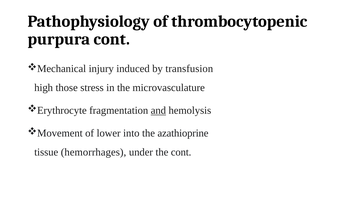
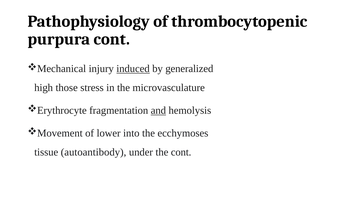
induced underline: none -> present
transfusion: transfusion -> generalized
azathioprine: azathioprine -> ecchymoses
hemorrhages: hemorrhages -> autoantibody
